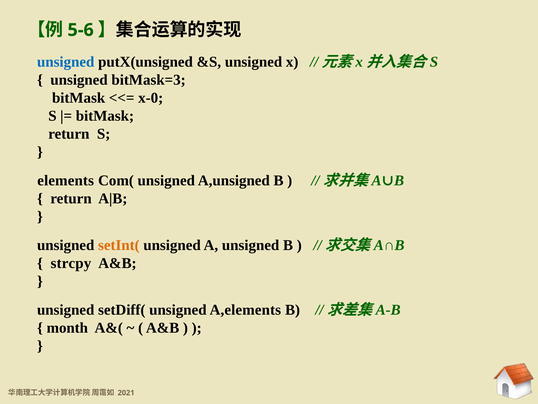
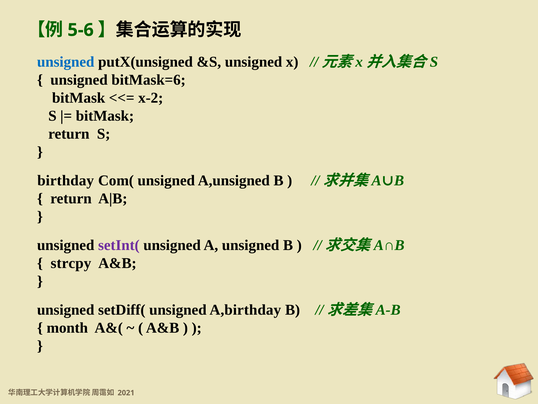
bitMask=3: bitMask=3 -> bitMask=6
x-0: x-0 -> x-2
elements: elements -> birthday
setInt( colour: orange -> purple
A,elements: A,elements -> A,birthday
